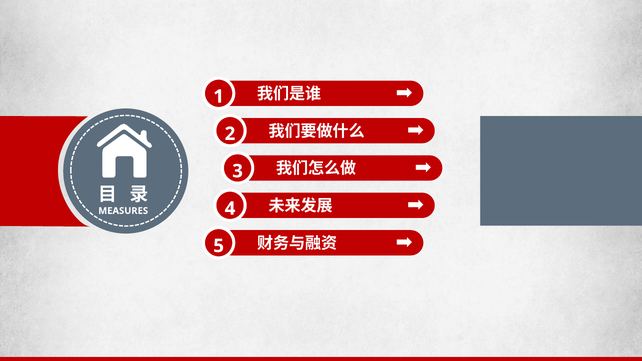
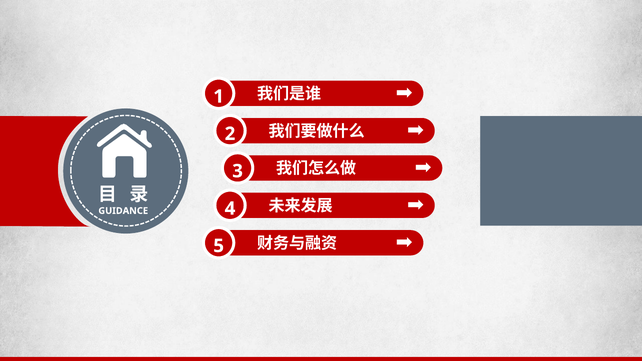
MEASURES: MEASURES -> GUIDANCE
